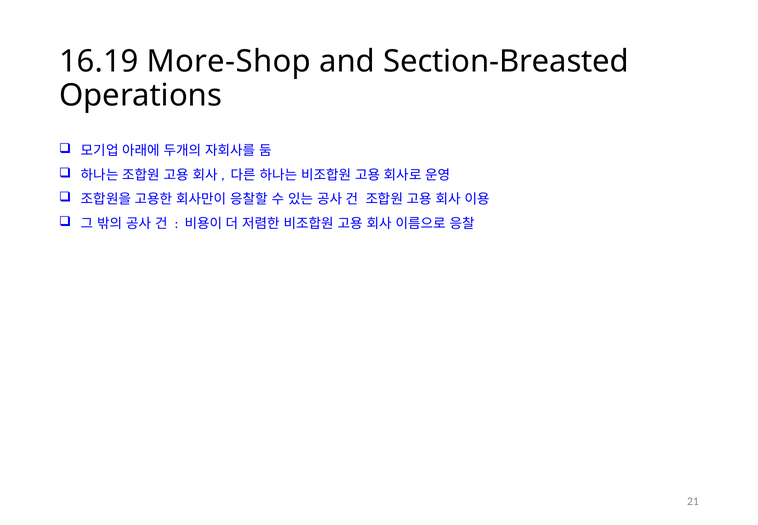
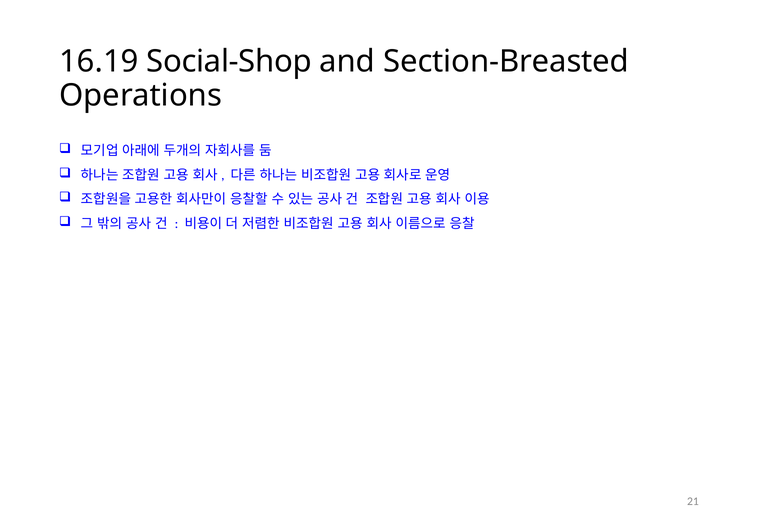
More-Shop: More-Shop -> Social-Shop
